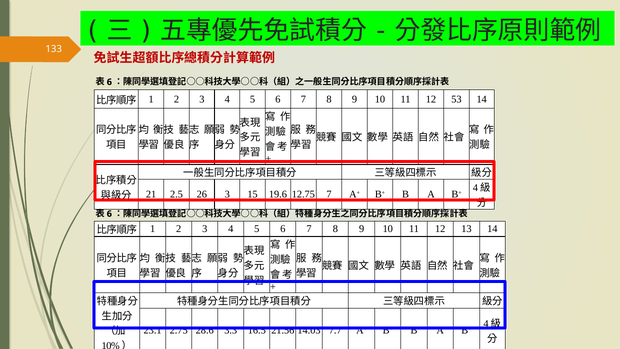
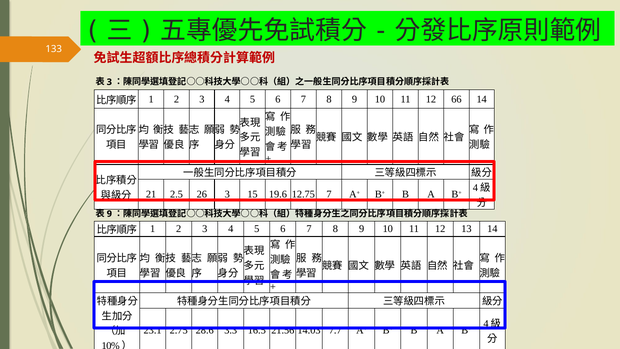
6 at (109, 82): 6 -> 3
53: 53 -> 66
6 at (109, 214): 6 -> 9
